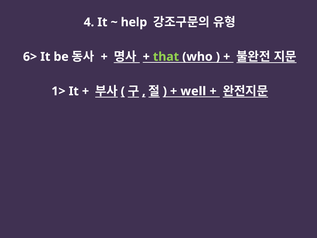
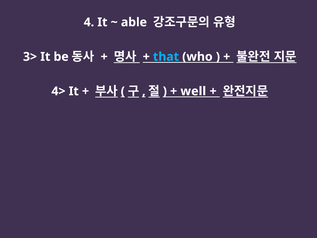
help: help -> able
6>: 6> -> 3>
that colour: light green -> light blue
1>: 1> -> 4>
